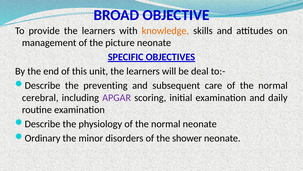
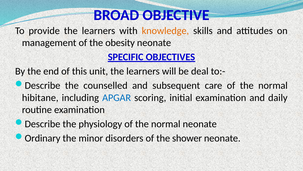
picture: picture -> obesity
preventing: preventing -> counselled
cerebral: cerebral -> hibitane
APGAR colour: purple -> blue
